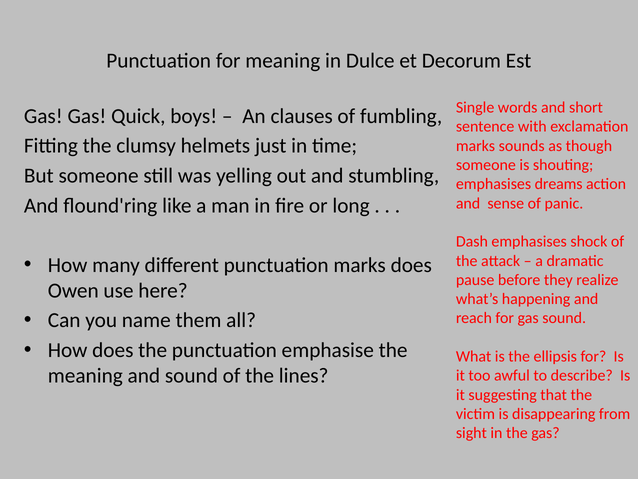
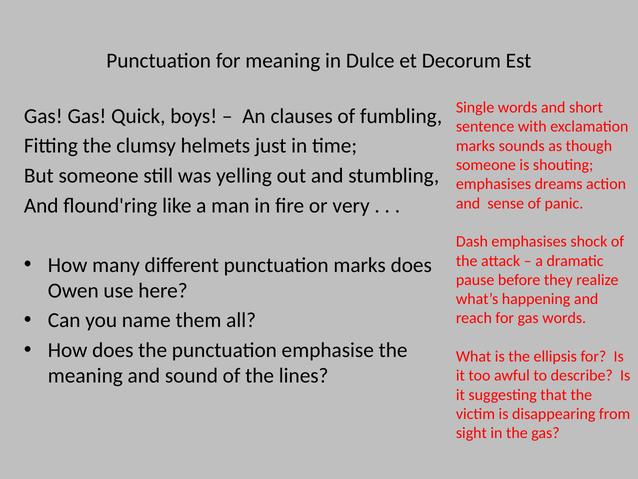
long: long -> very
gas sound: sound -> words
